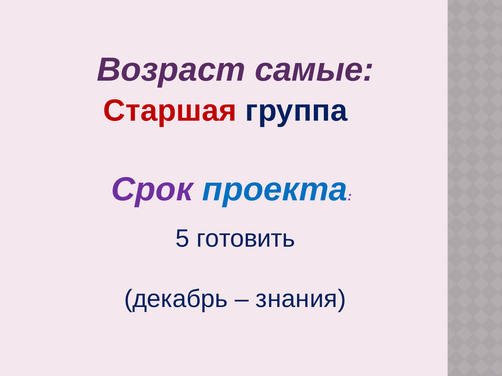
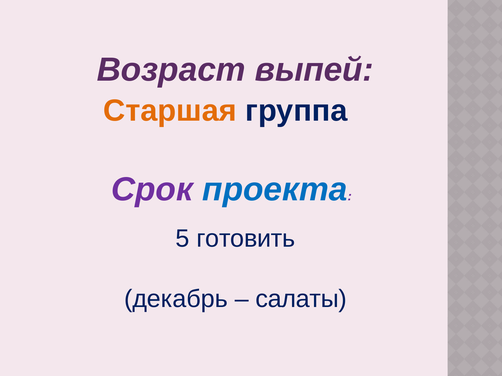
самые: самые -> выпей
Старшая colour: red -> orange
знания: знания -> салаты
